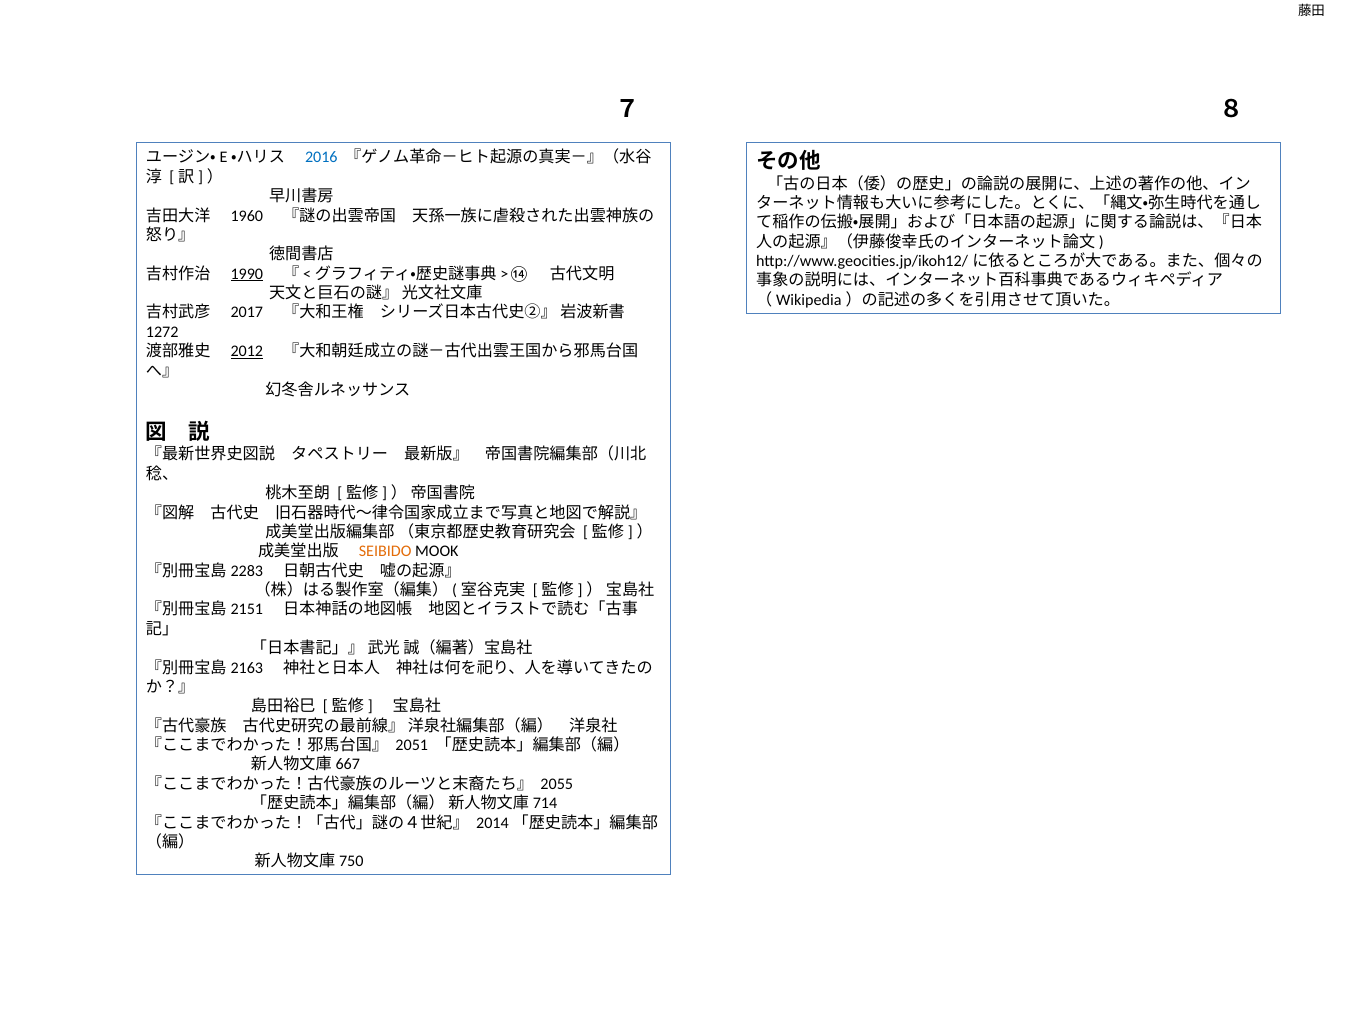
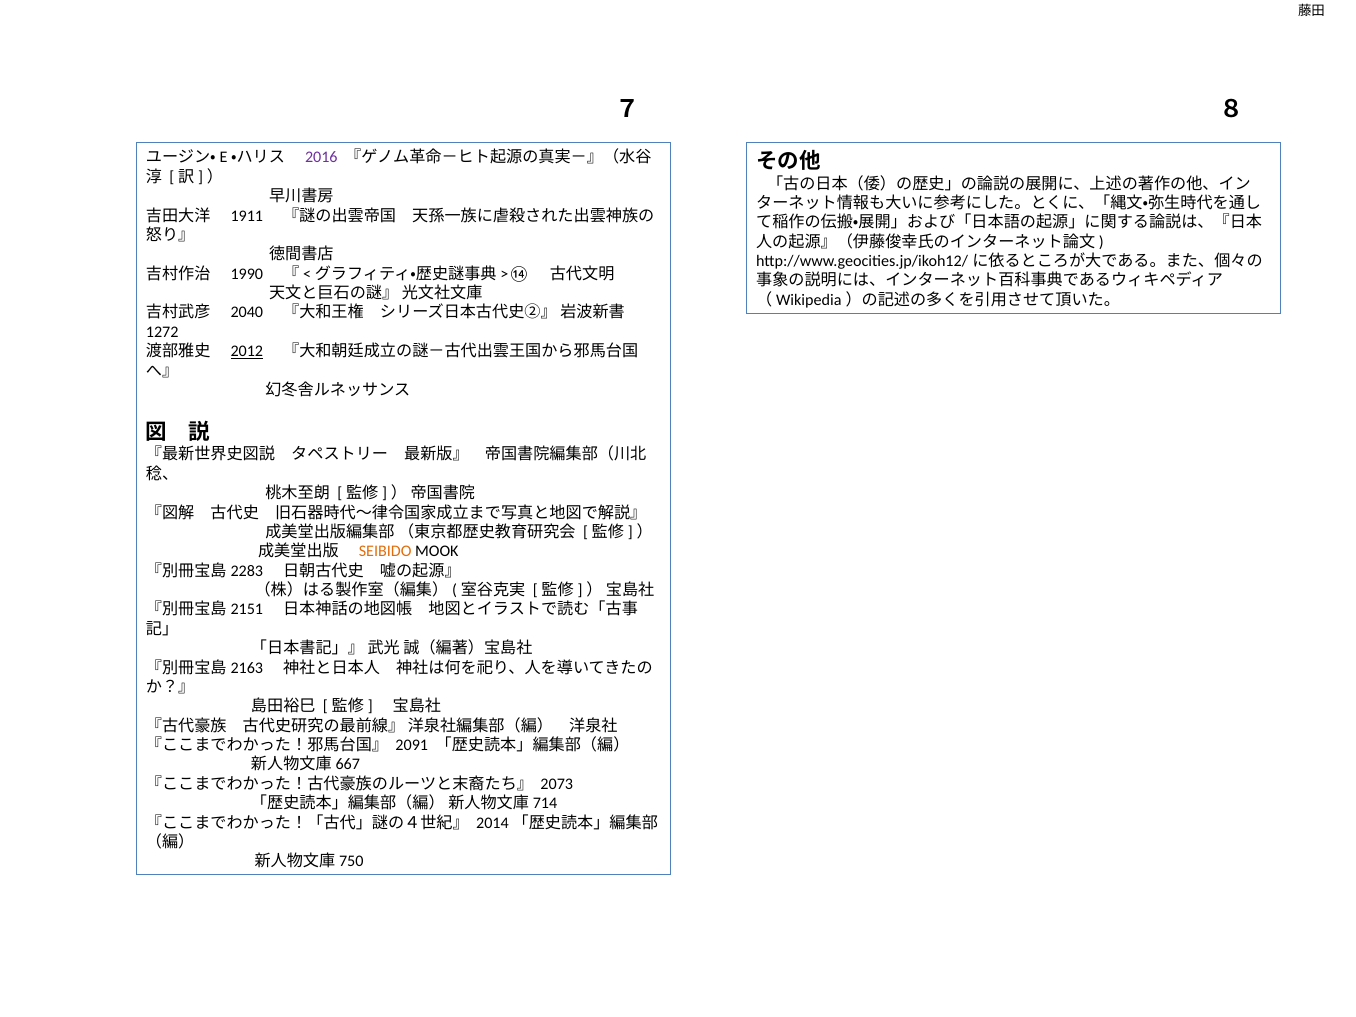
2016 colour: blue -> purple
1960: 1960 -> 1911
1990 underline: present -> none
2017: 2017 -> 2040
2051: 2051 -> 2091
2055: 2055 -> 2073
